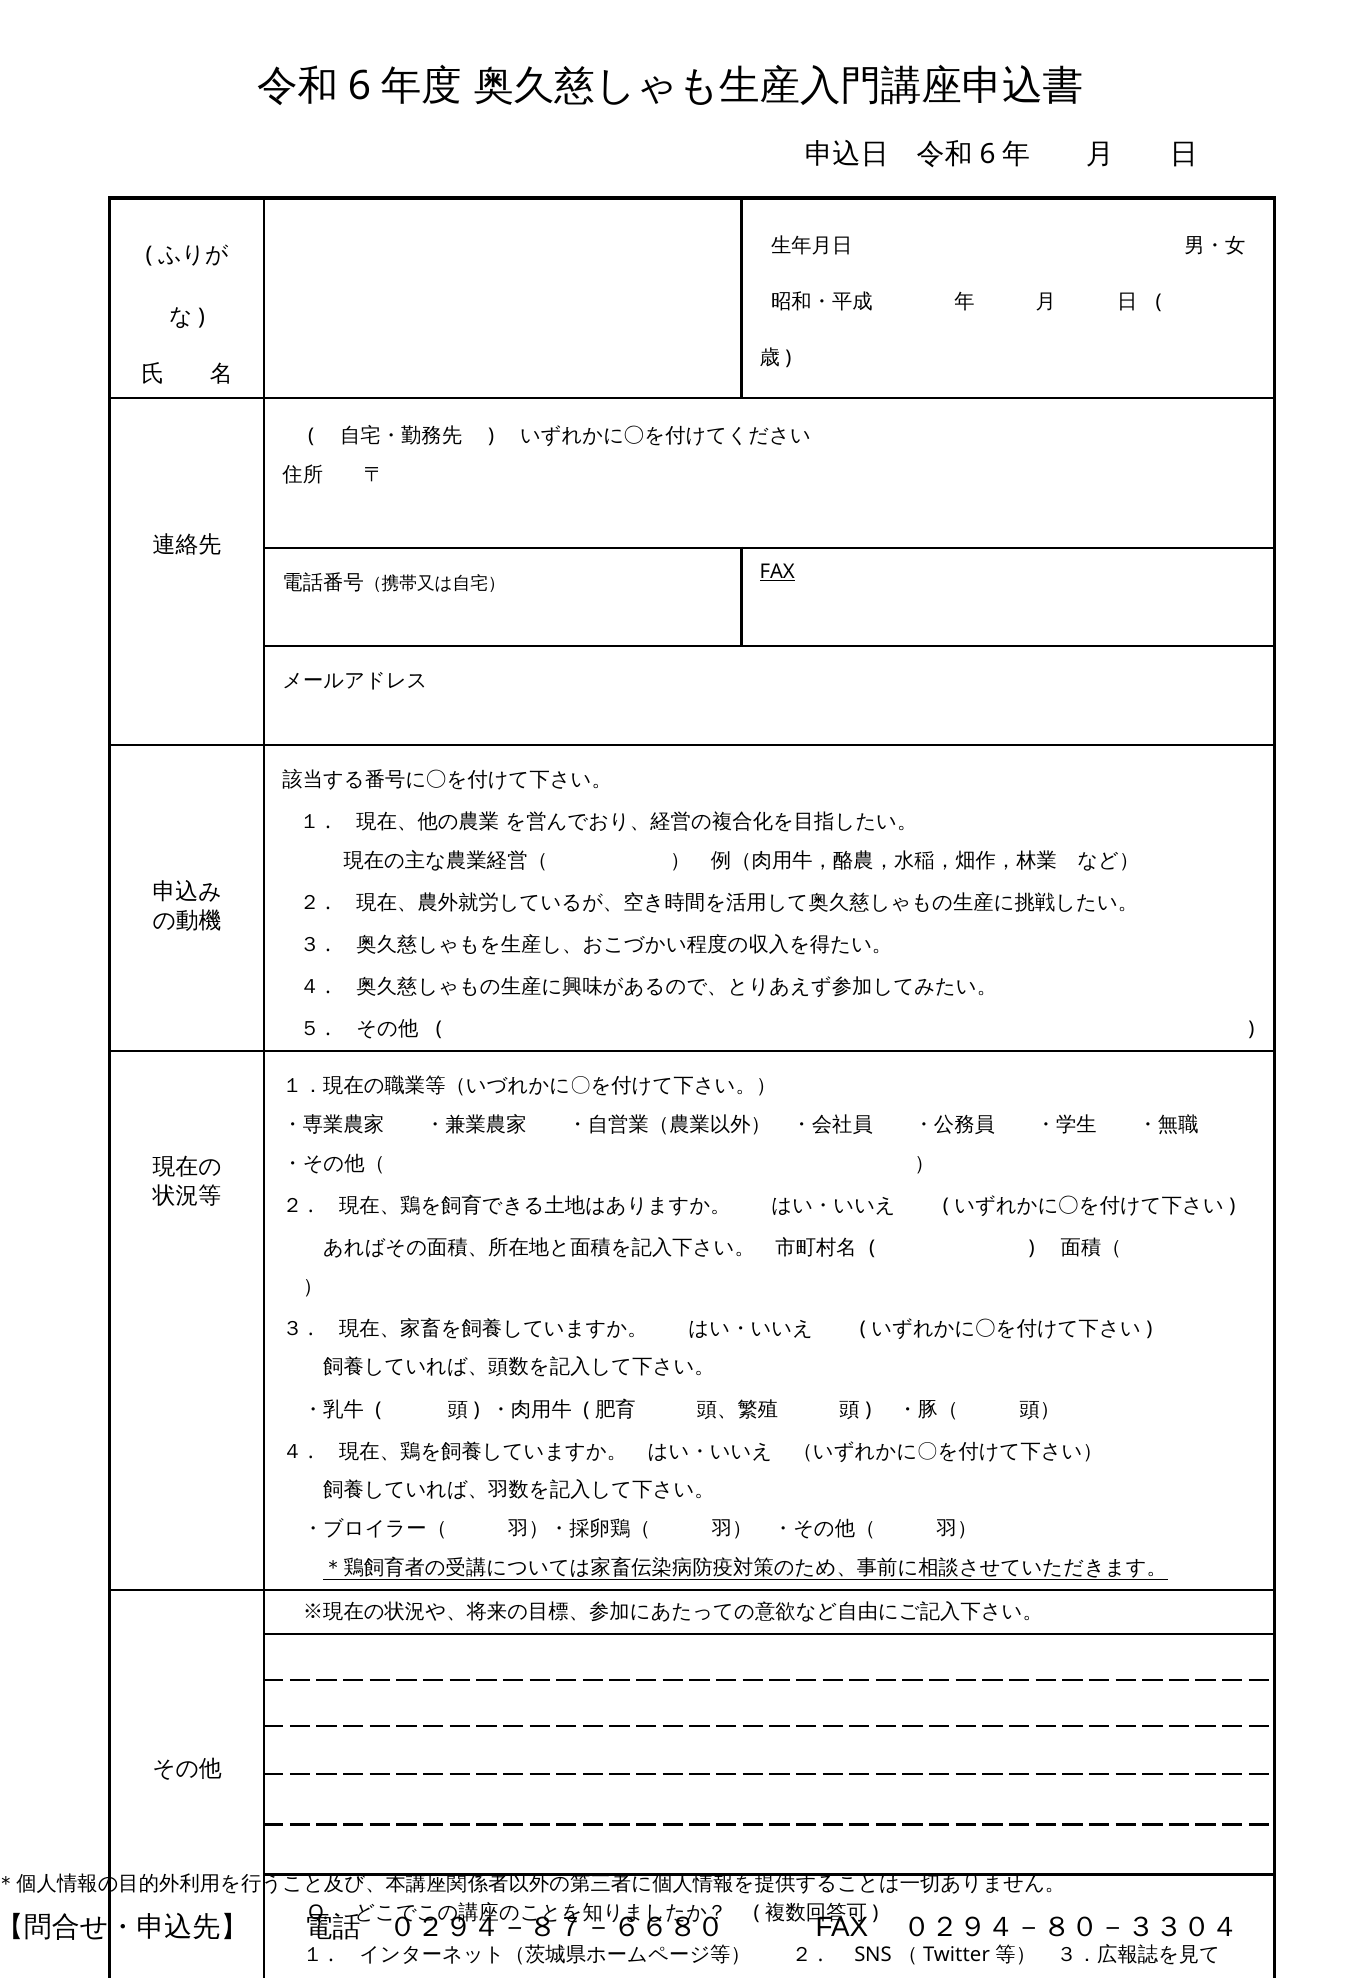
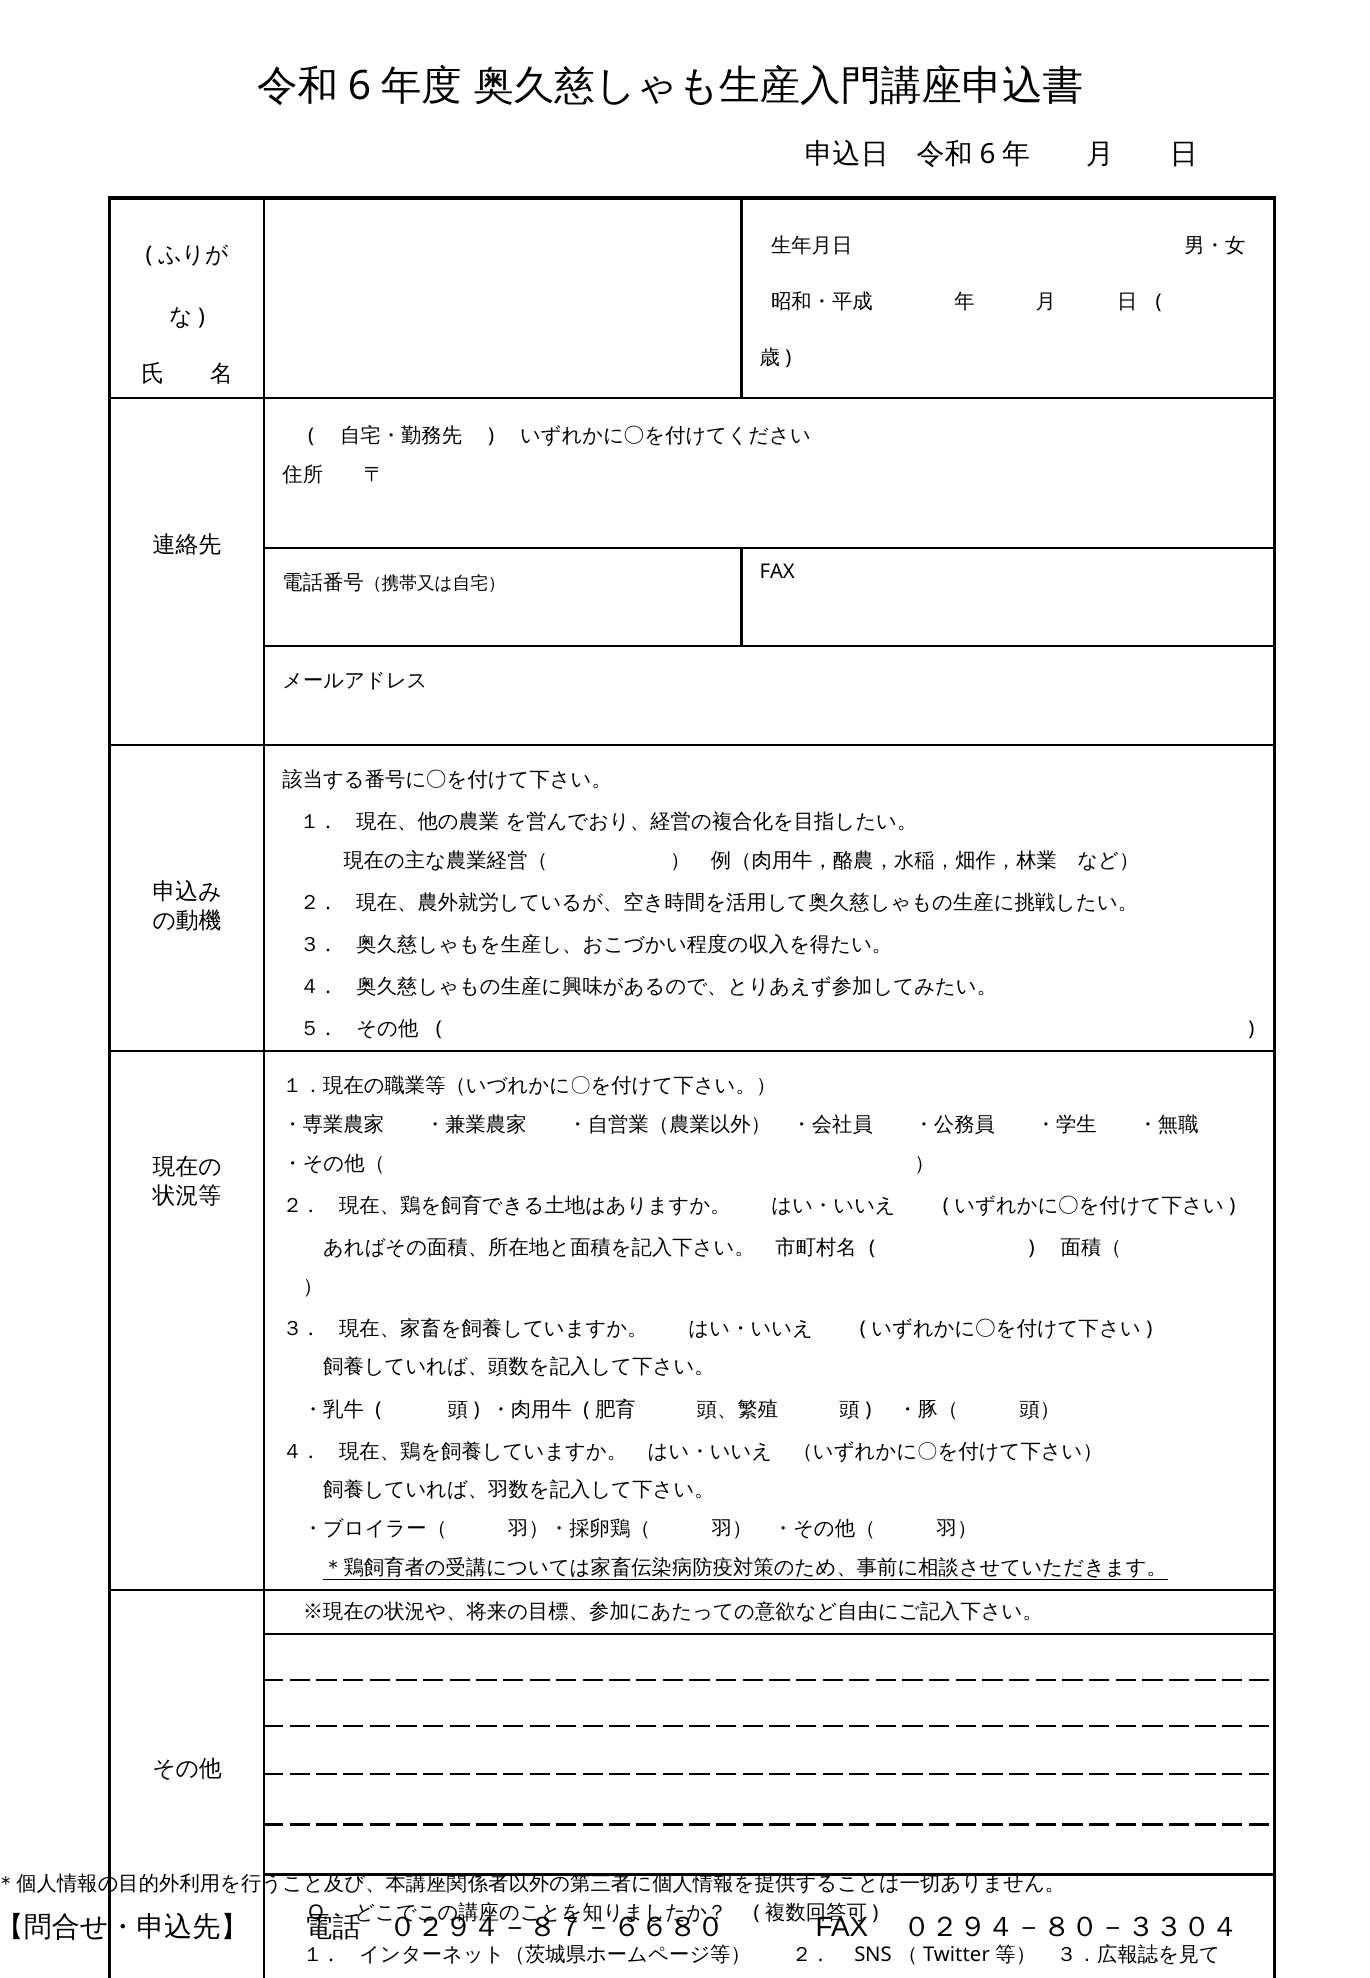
FAX at (777, 572) underline: present -> none
